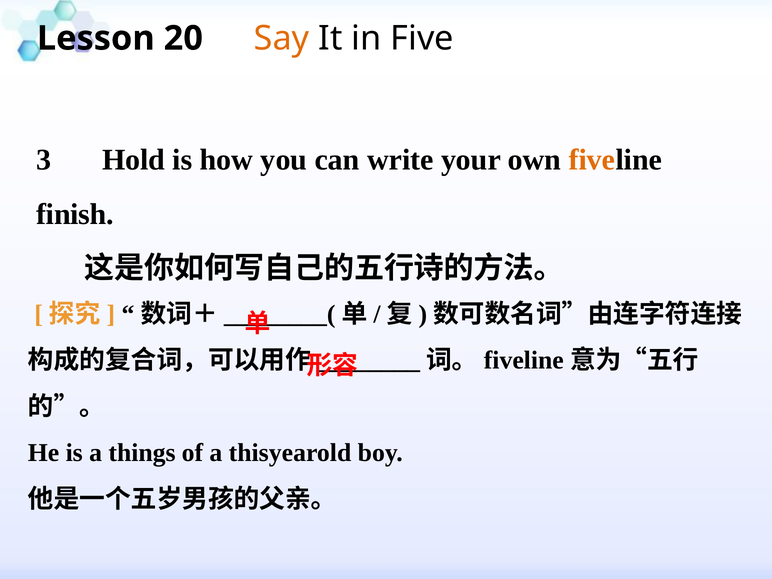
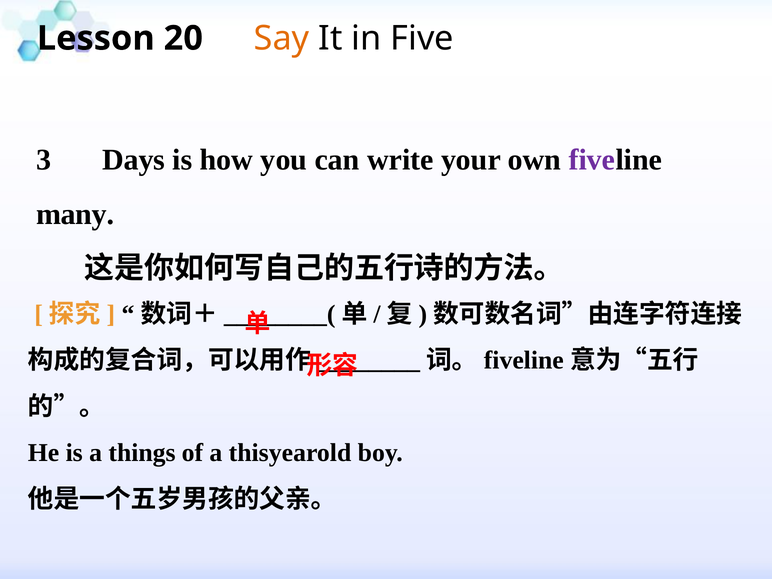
Hold: Hold -> Days
five at (592, 160) colour: orange -> purple
finish: finish -> many
